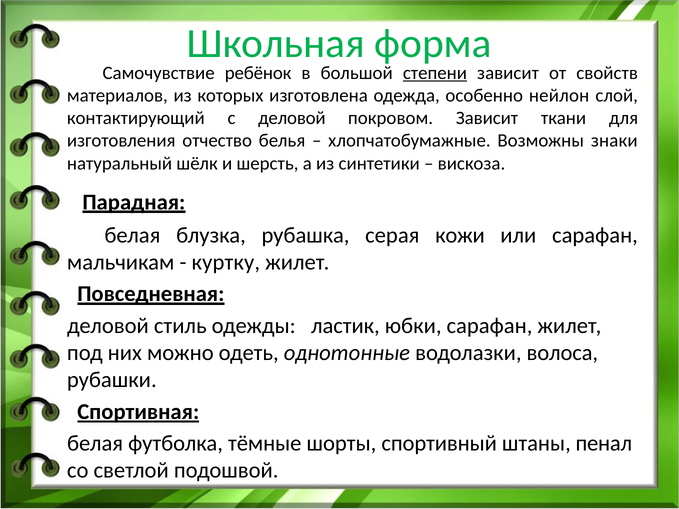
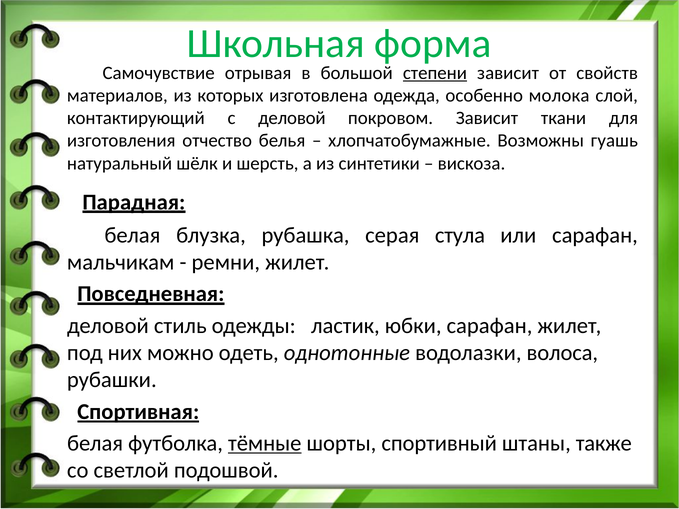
ребёнок: ребёнок -> отрывая
нейлон: нейлон -> молока
знаки: знаки -> гуашь
кожи: кожи -> стула
куртку: куртку -> ремни
тёмные underline: none -> present
пенал: пенал -> также
